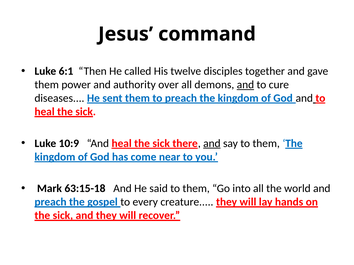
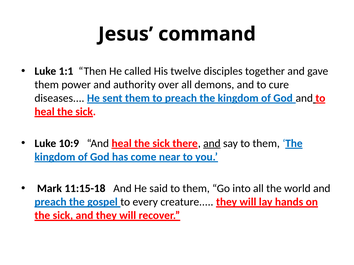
6:1: 6:1 -> 1:1
and at (245, 85) underline: present -> none
63:15-18: 63:15-18 -> 11:15-18
